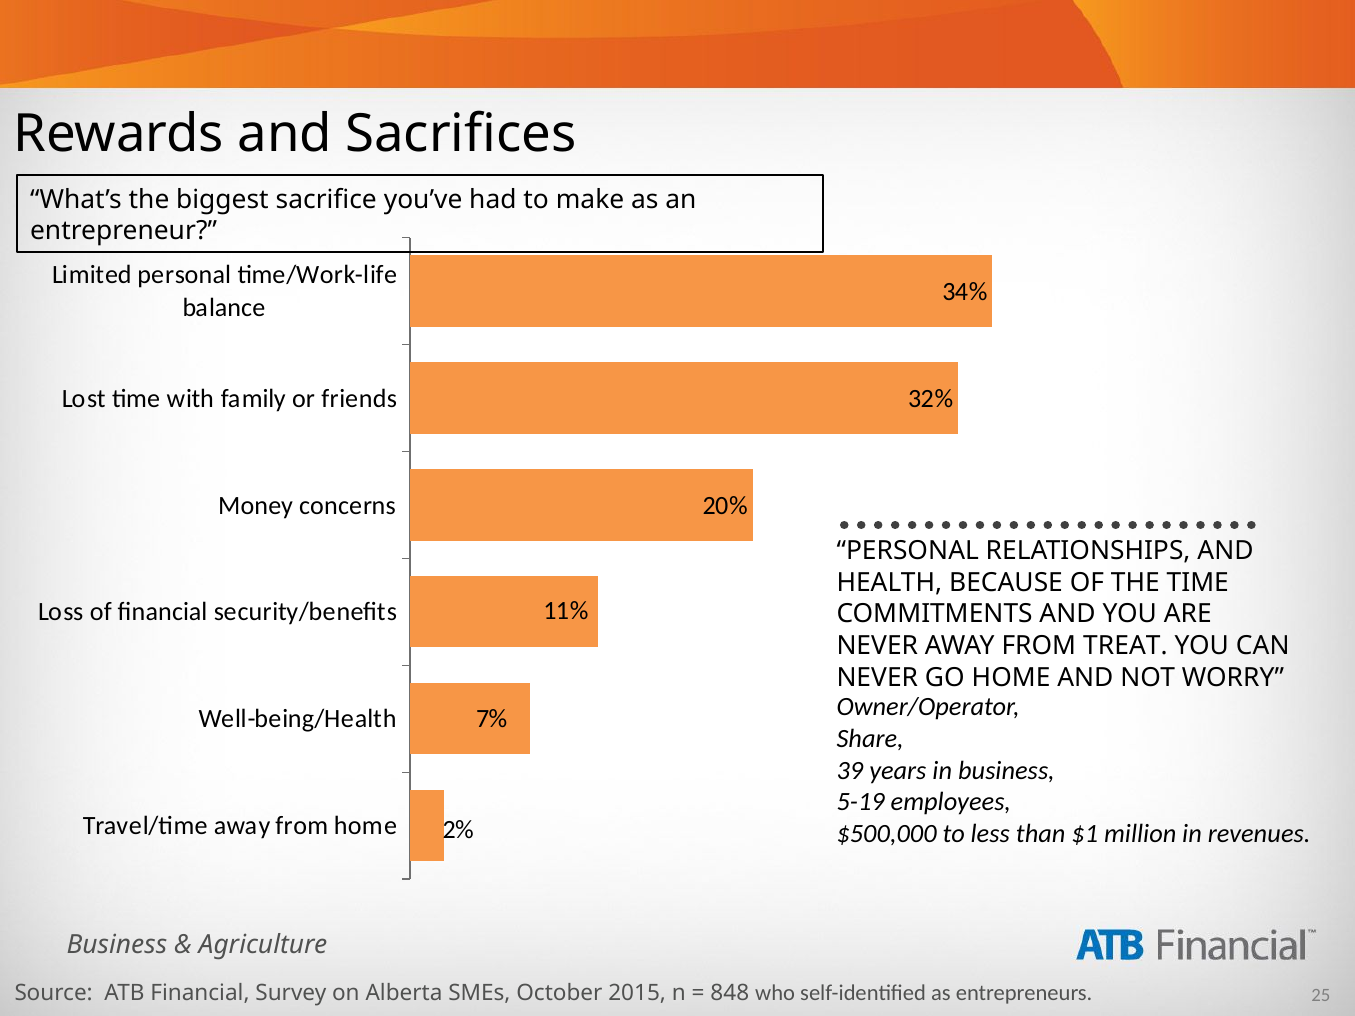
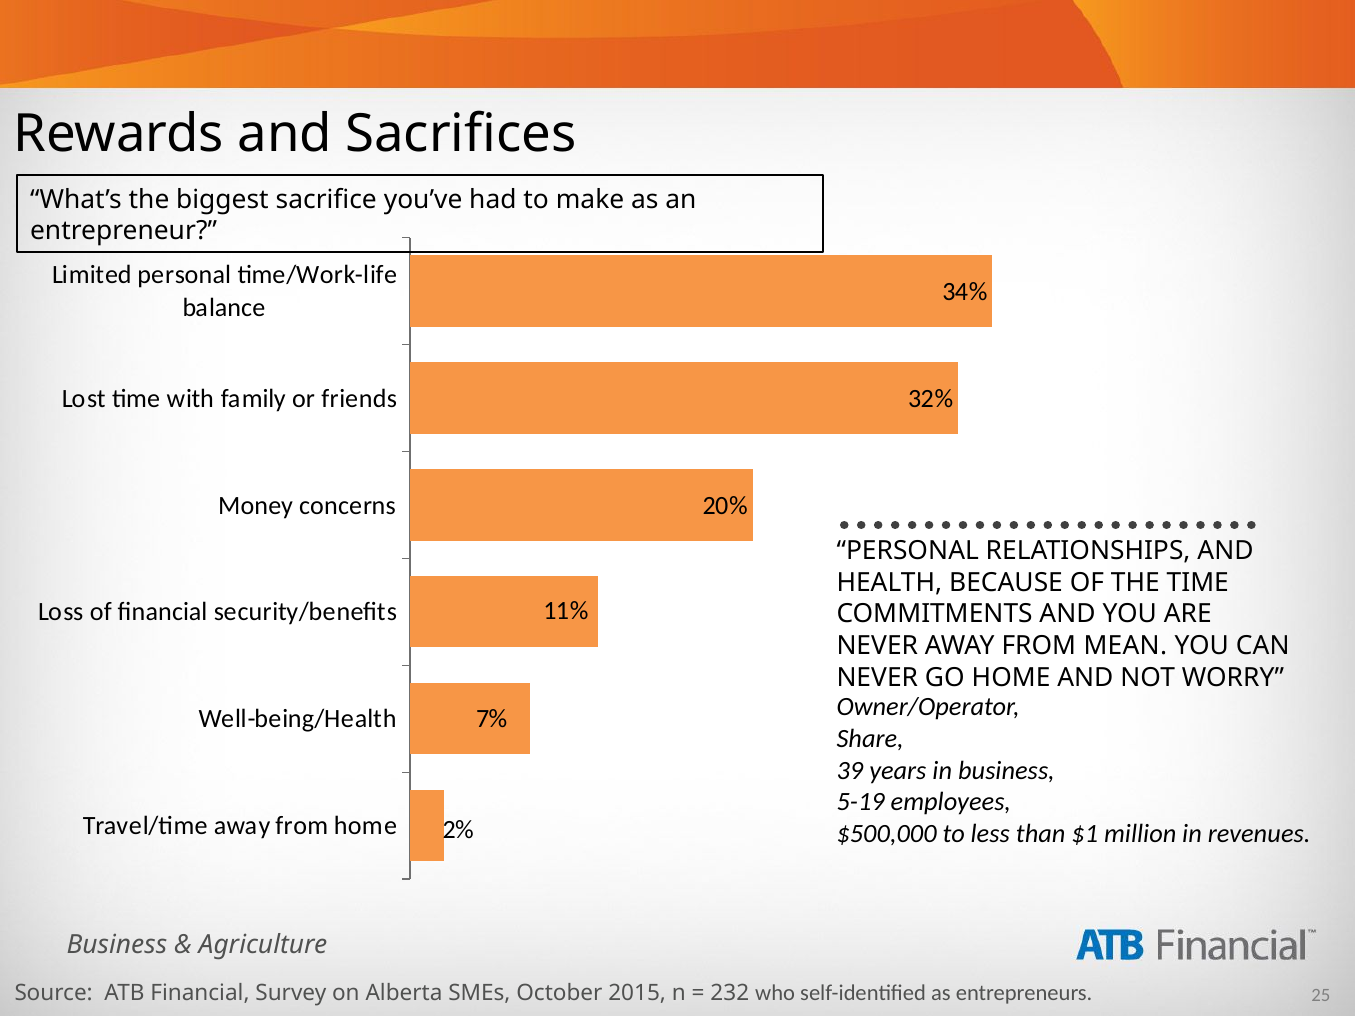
TREAT: TREAT -> MEAN
848: 848 -> 232
